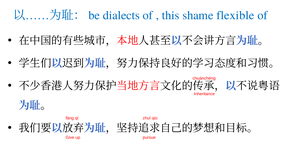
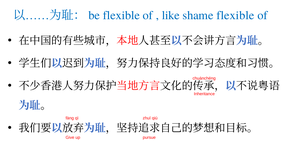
dialects at (121, 15): dialects -> flexible
this: this -> like
